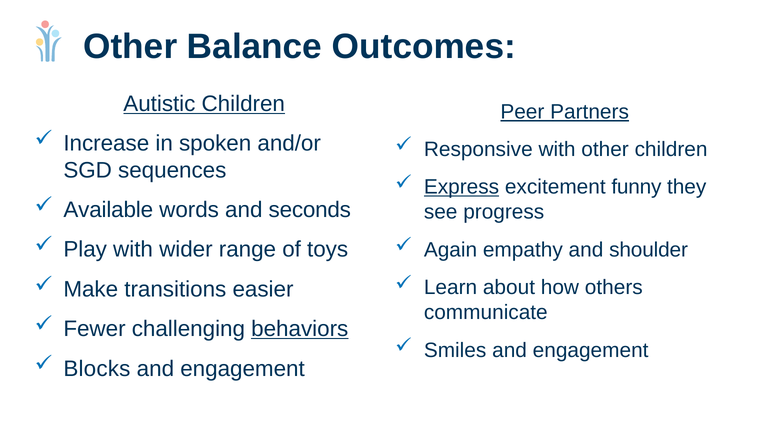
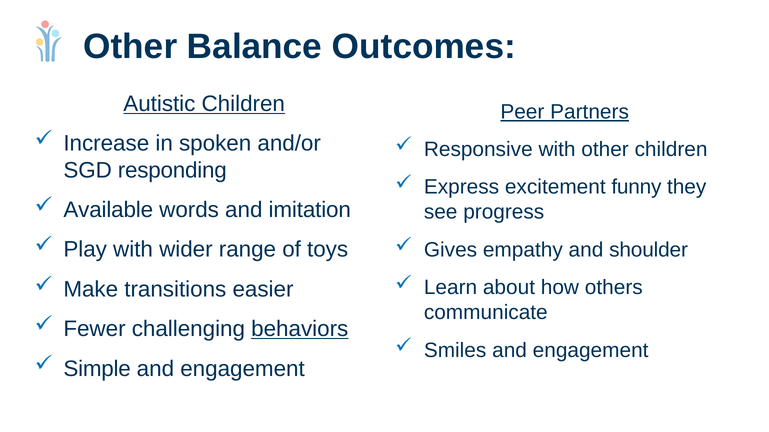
sequences: sequences -> responding
Express underline: present -> none
seconds: seconds -> imitation
Again: Again -> Gives
Blocks: Blocks -> Simple
